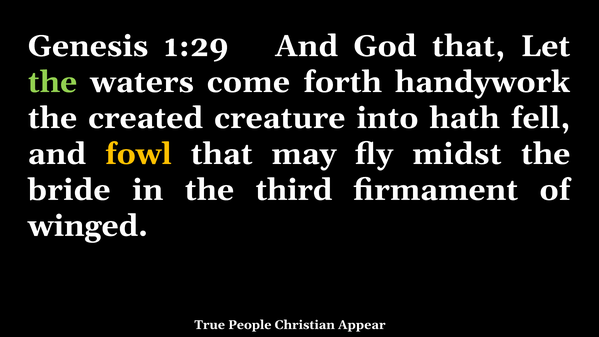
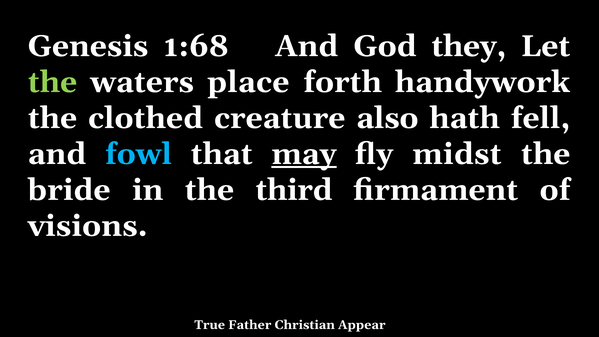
1:29: 1:29 -> 1:68
God that: that -> they
come: come -> place
created: created -> clothed
into: into -> also
fowl colour: yellow -> light blue
may underline: none -> present
winged: winged -> visions
People: People -> Father
